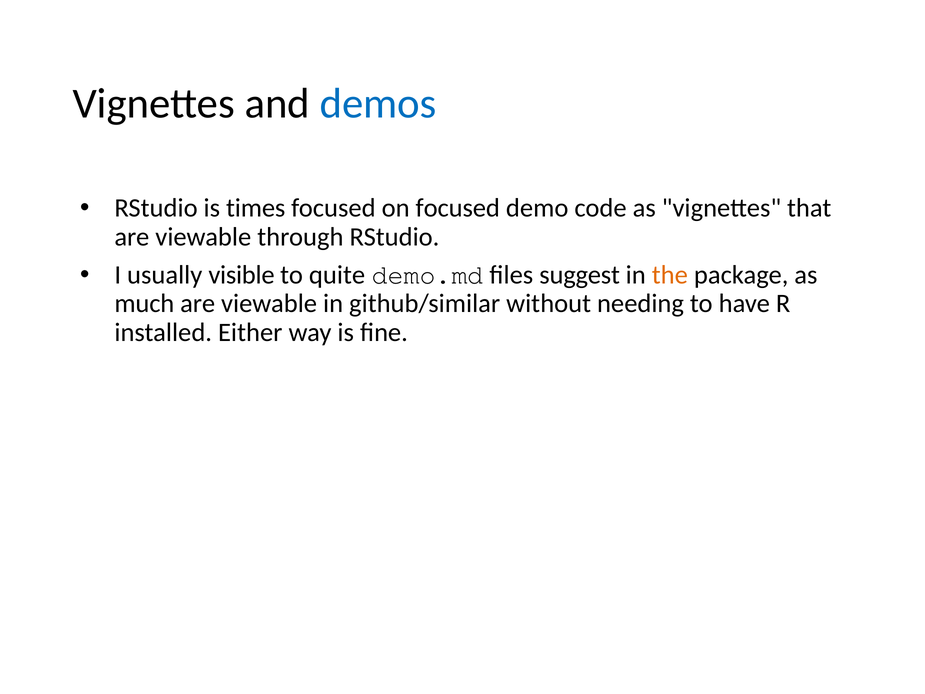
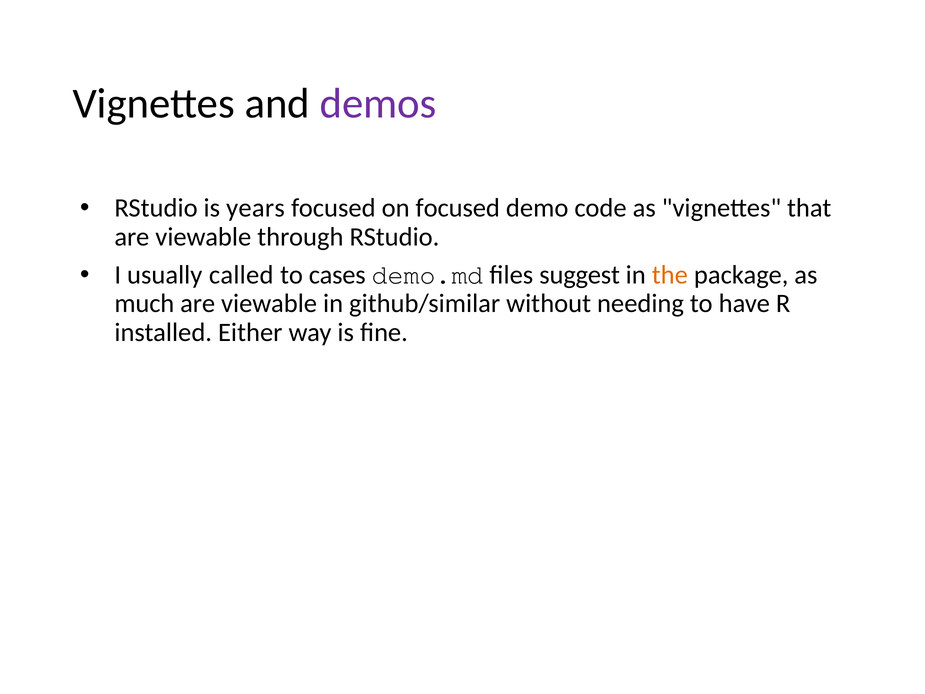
demos colour: blue -> purple
times: times -> years
visible: visible -> called
quite: quite -> cases
